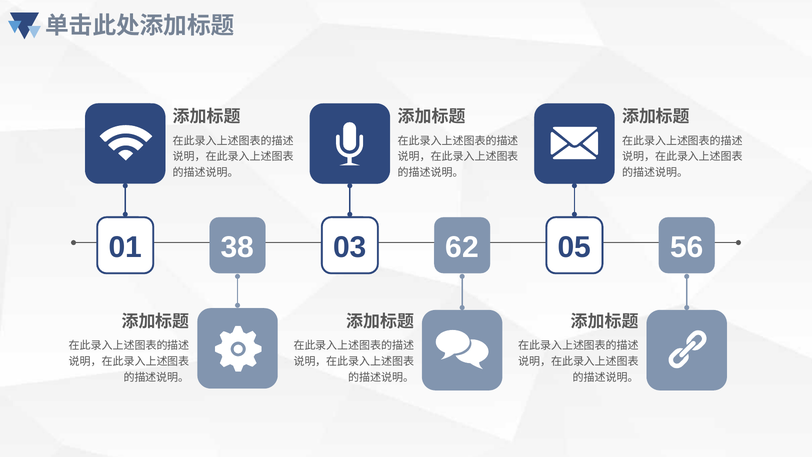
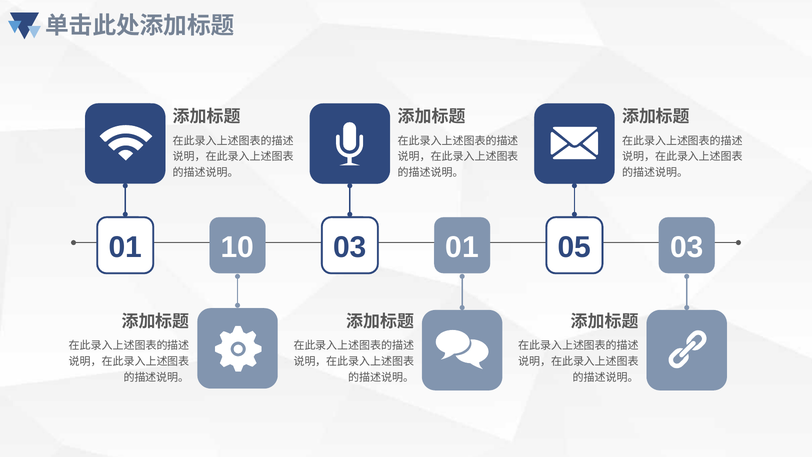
38: 38 -> 10
03 62: 62 -> 01
05 56: 56 -> 03
